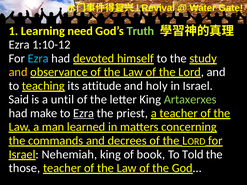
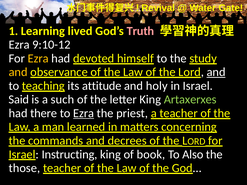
need: need -> lived
Truth colour: light green -> pink
1:10-12: 1:10-12 -> 9:10-12
Ezra at (38, 58) colour: light blue -> yellow
and at (216, 72) underline: none -> present
until: until -> such
make: make -> there
Nehemiah: Nehemiah -> Instructing
Told: Told -> Also
